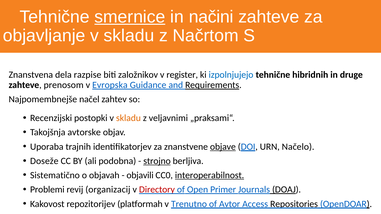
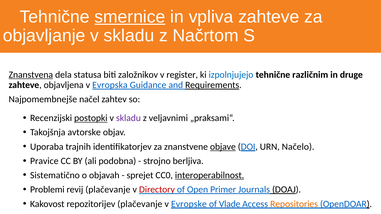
načini: načini -> vpliva
Znanstvena underline: none -> present
razpise: razpise -> statusa
hibridnih: hibridnih -> različnim
prenosom: prenosom -> objavljena
postopki underline: none -> present
skladu at (128, 118) colour: orange -> purple
Doseže: Doseže -> Pravice
strojno underline: present -> none
objavili: objavili -> sprejet
revij organizacij: organizacij -> plačevanje
repozitorijev platformah: platformah -> plačevanje
Trenutno: Trenutno -> Evropske
Avtor: Avtor -> Vlade
Repositories colour: black -> orange
